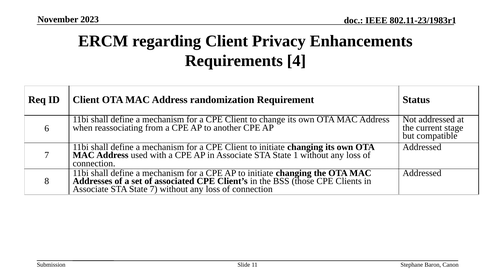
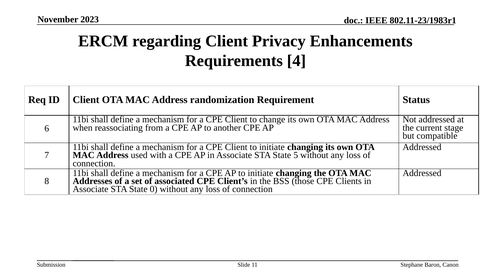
1: 1 -> 5
State 7: 7 -> 0
